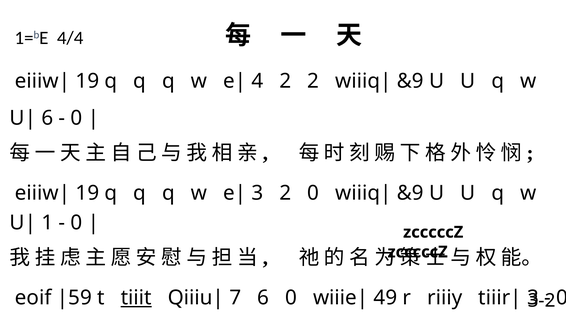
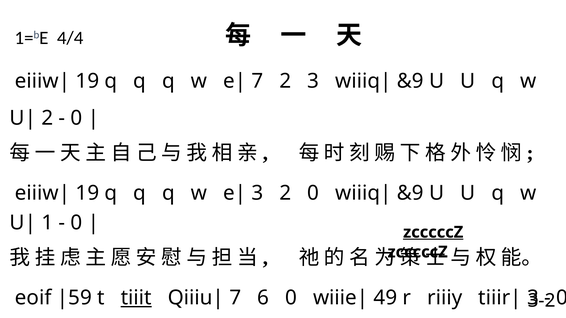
4 at (257, 81): 4 -> 7
2 2: 2 -> 3
6 at (47, 118): 6 -> 2
zcccccZ at (433, 232) underline: none -> present
